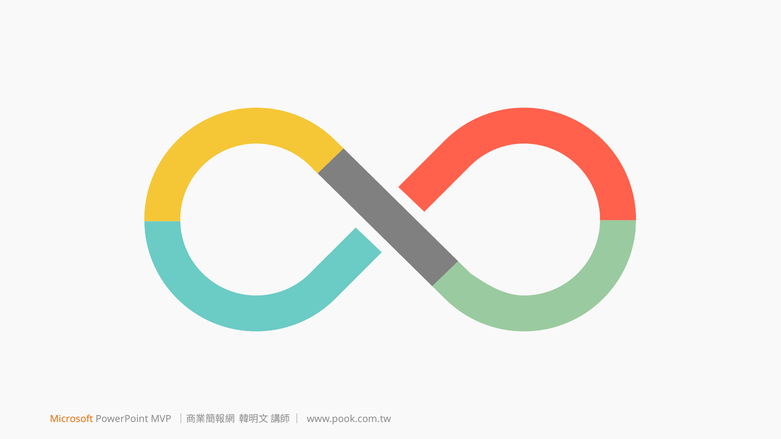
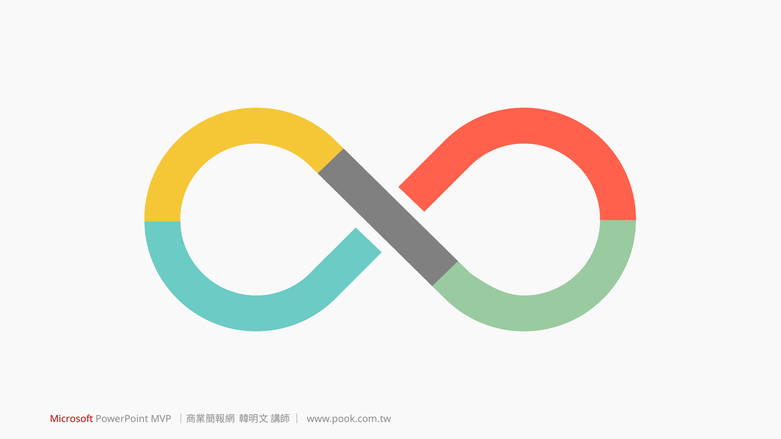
Microsoft colour: orange -> red
